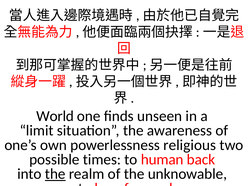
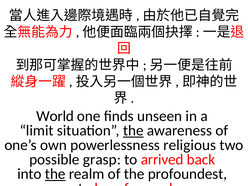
the at (133, 131) underline: none -> present
times: times -> grasp
human: human -> arrived
unknowable: unknowable -> profoundest
